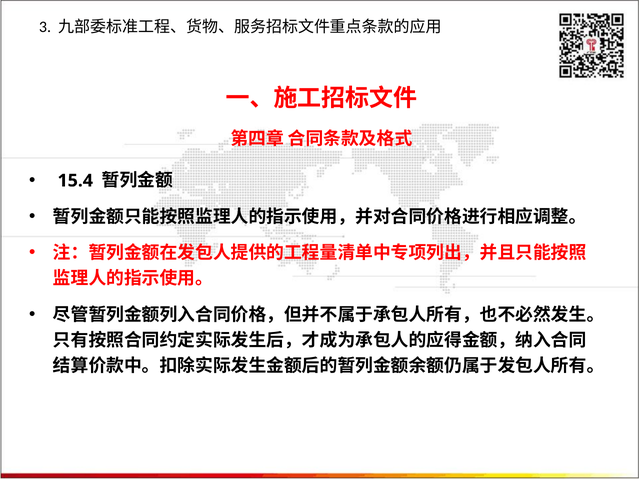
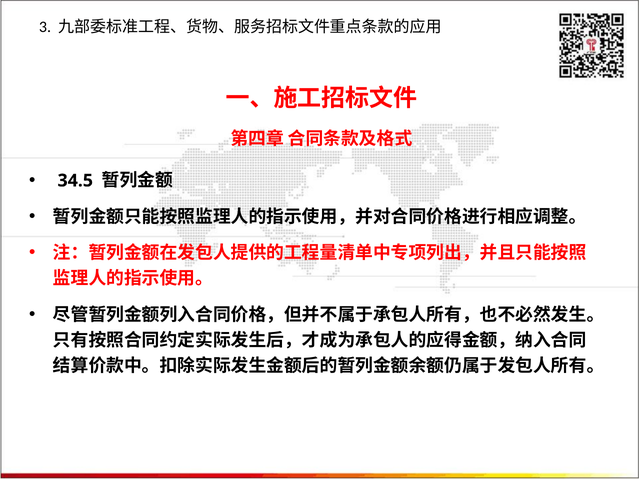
15.4: 15.4 -> 34.5
